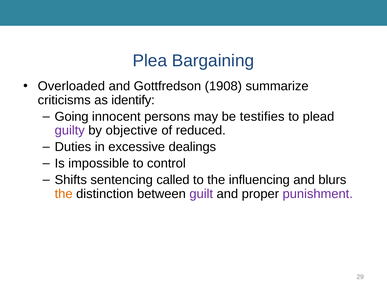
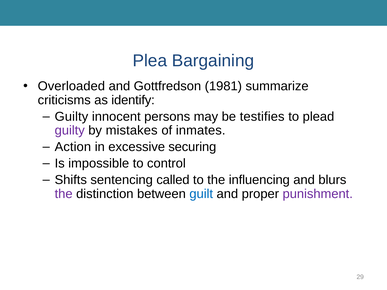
1908: 1908 -> 1981
Going at (72, 117): Going -> Guilty
objective: objective -> mistakes
reduced: reduced -> inmates
Duties: Duties -> Action
dealings: dealings -> securing
the at (64, 194) colour: orange -> purple
guilt colour: purple -> blue
